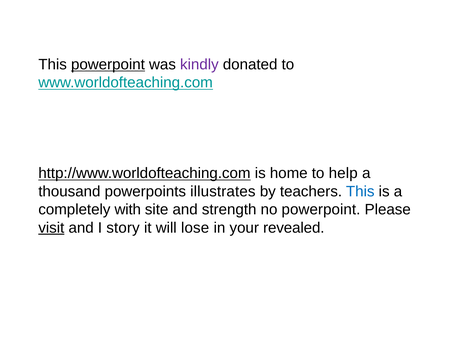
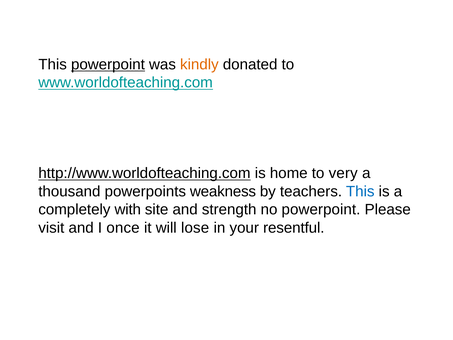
kindly colour: purple -> orange
help: help -> very
illustrates: illustrates -> weakness
visit underline: present -> none
story: story -> once
revealed: revealed -> resentful
